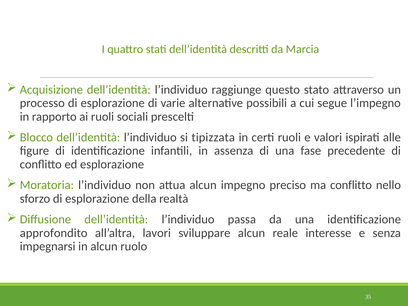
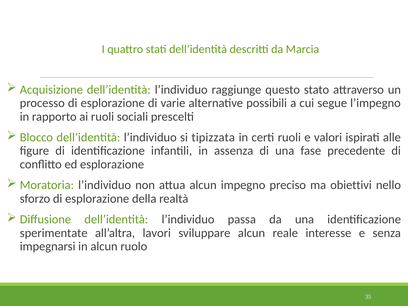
ma conflitto: conflitto -> obiettivi
approfondito: approfondito -> sperimentate
